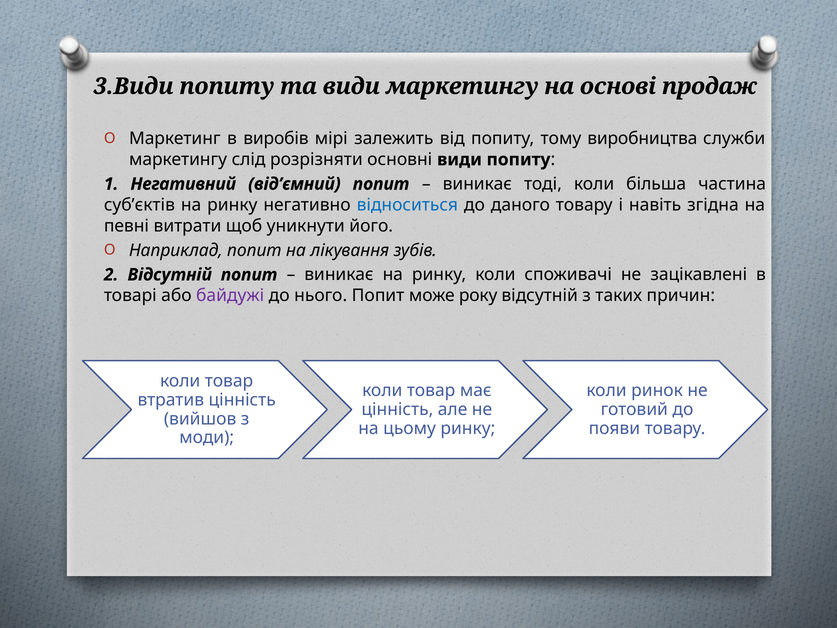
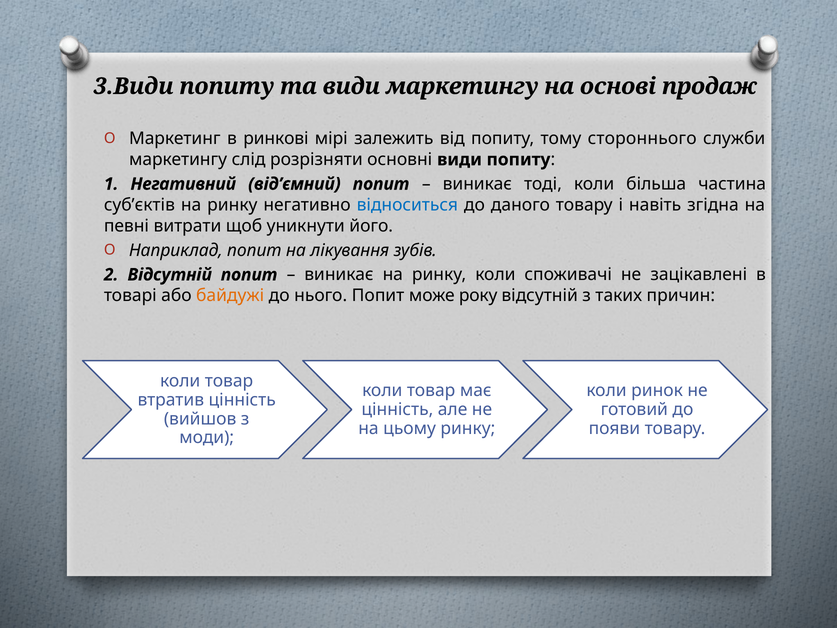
виробів: виробів -> ринкові
виробництва: виробництва -> стороннього
байдужі colour: purple -> orange
